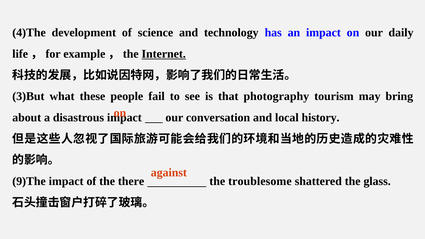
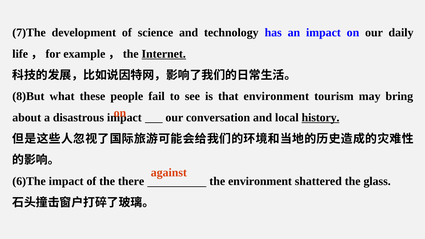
4)The: 4)The -> 7)The
3)But: 3)But -> 8)But
that photography: photography -> environment
history underline: none -> present
9)The: 9)The -> 6)The
the troublesome: troublesome -> environment
